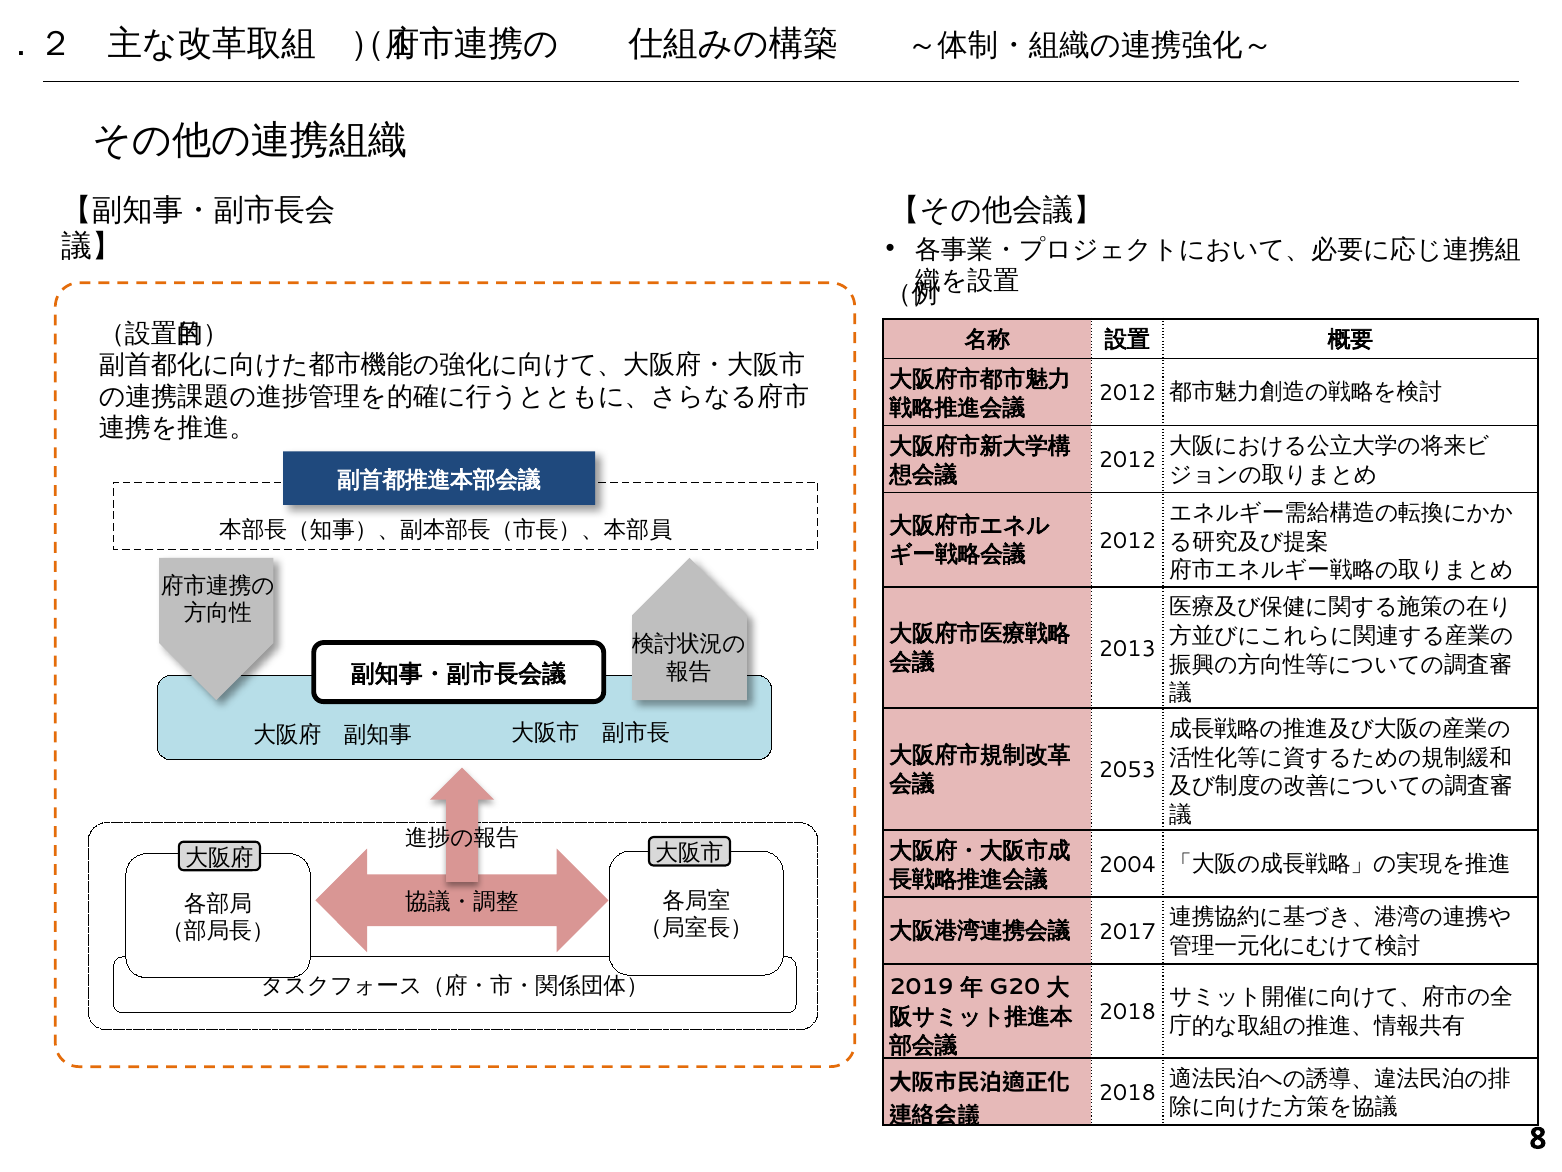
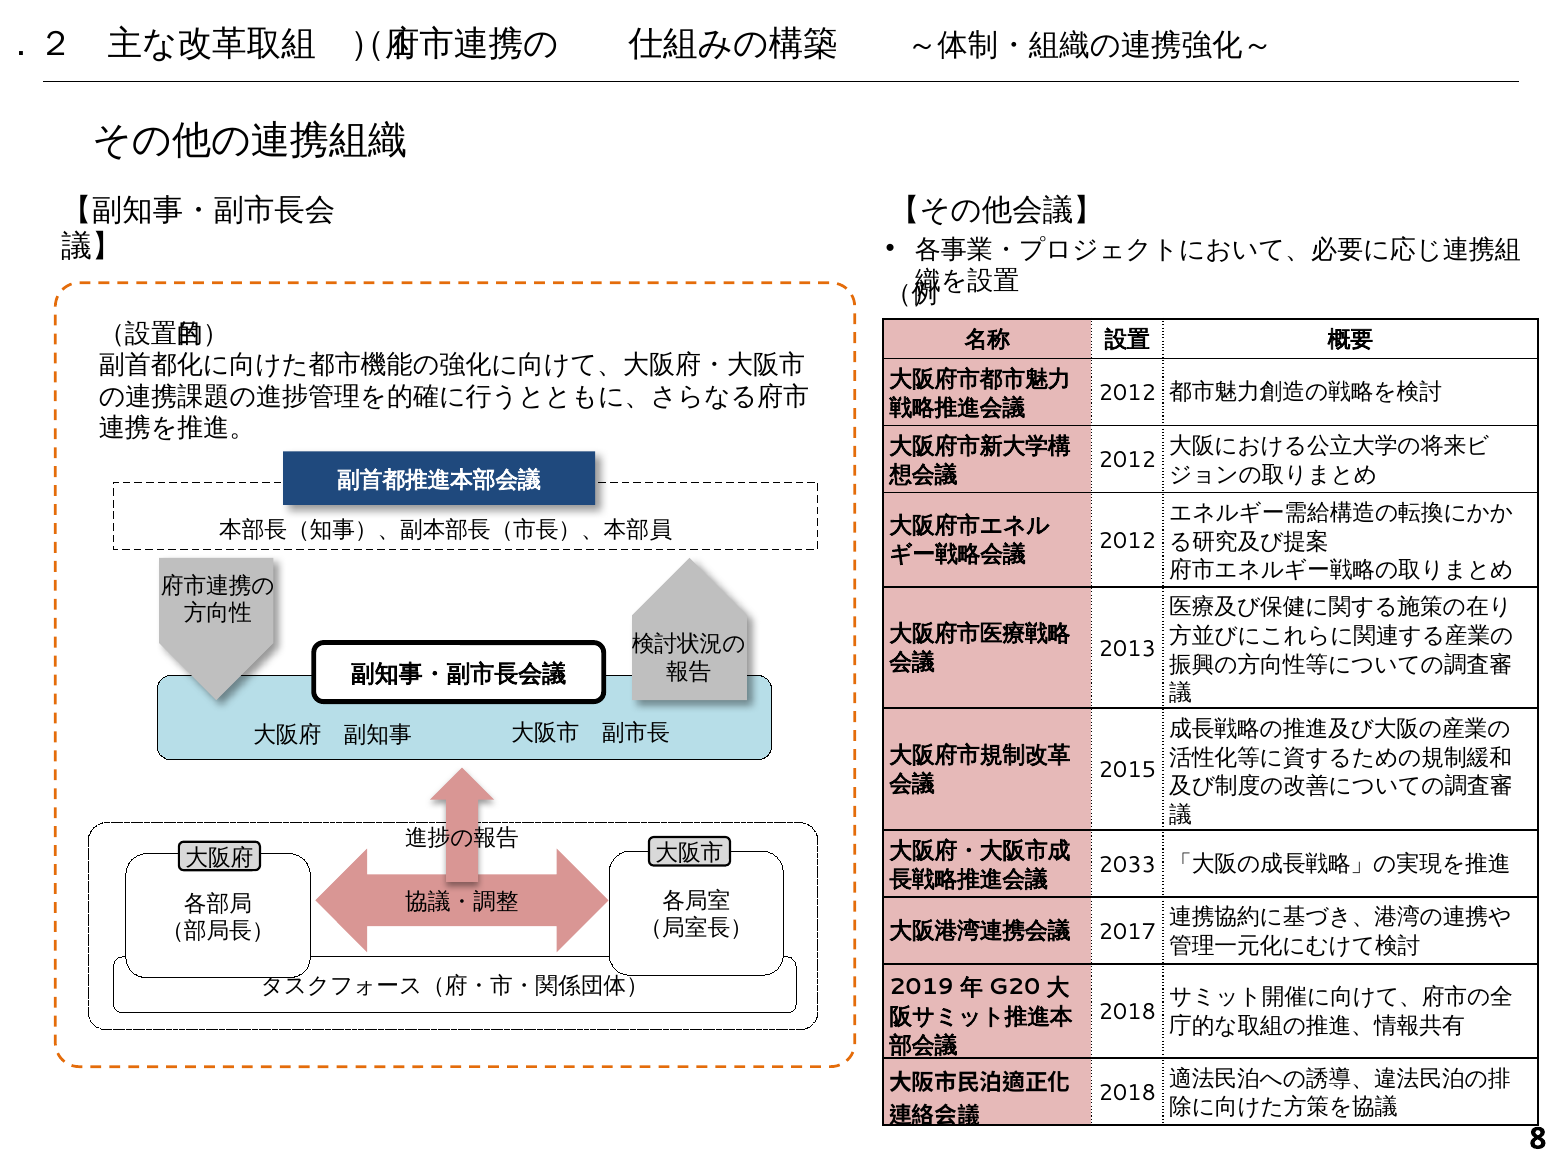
2053: 2053 -> 2015
2004: 2004 -> 2033
